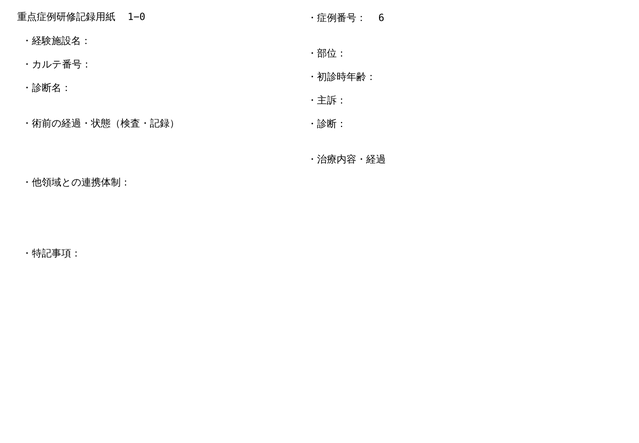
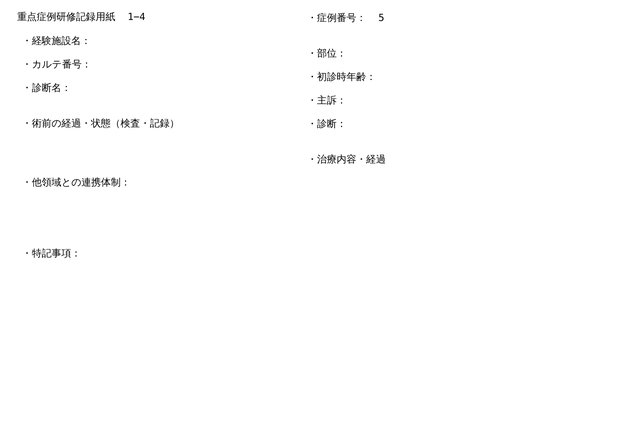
1−0: 1−0 -> 1−4
6: 6 -> 5
